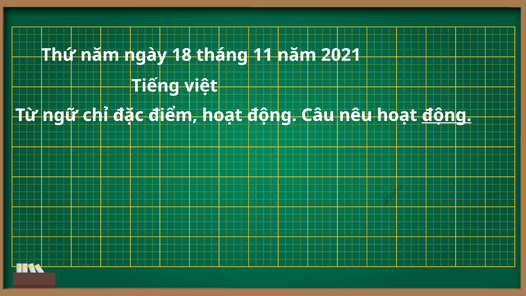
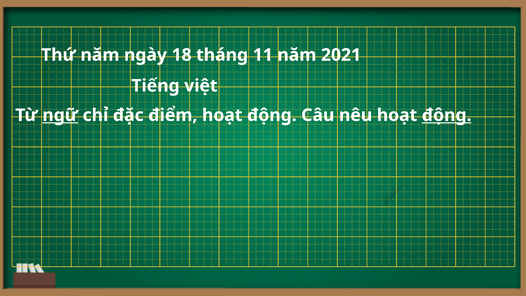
ngữ underline: none -> present
